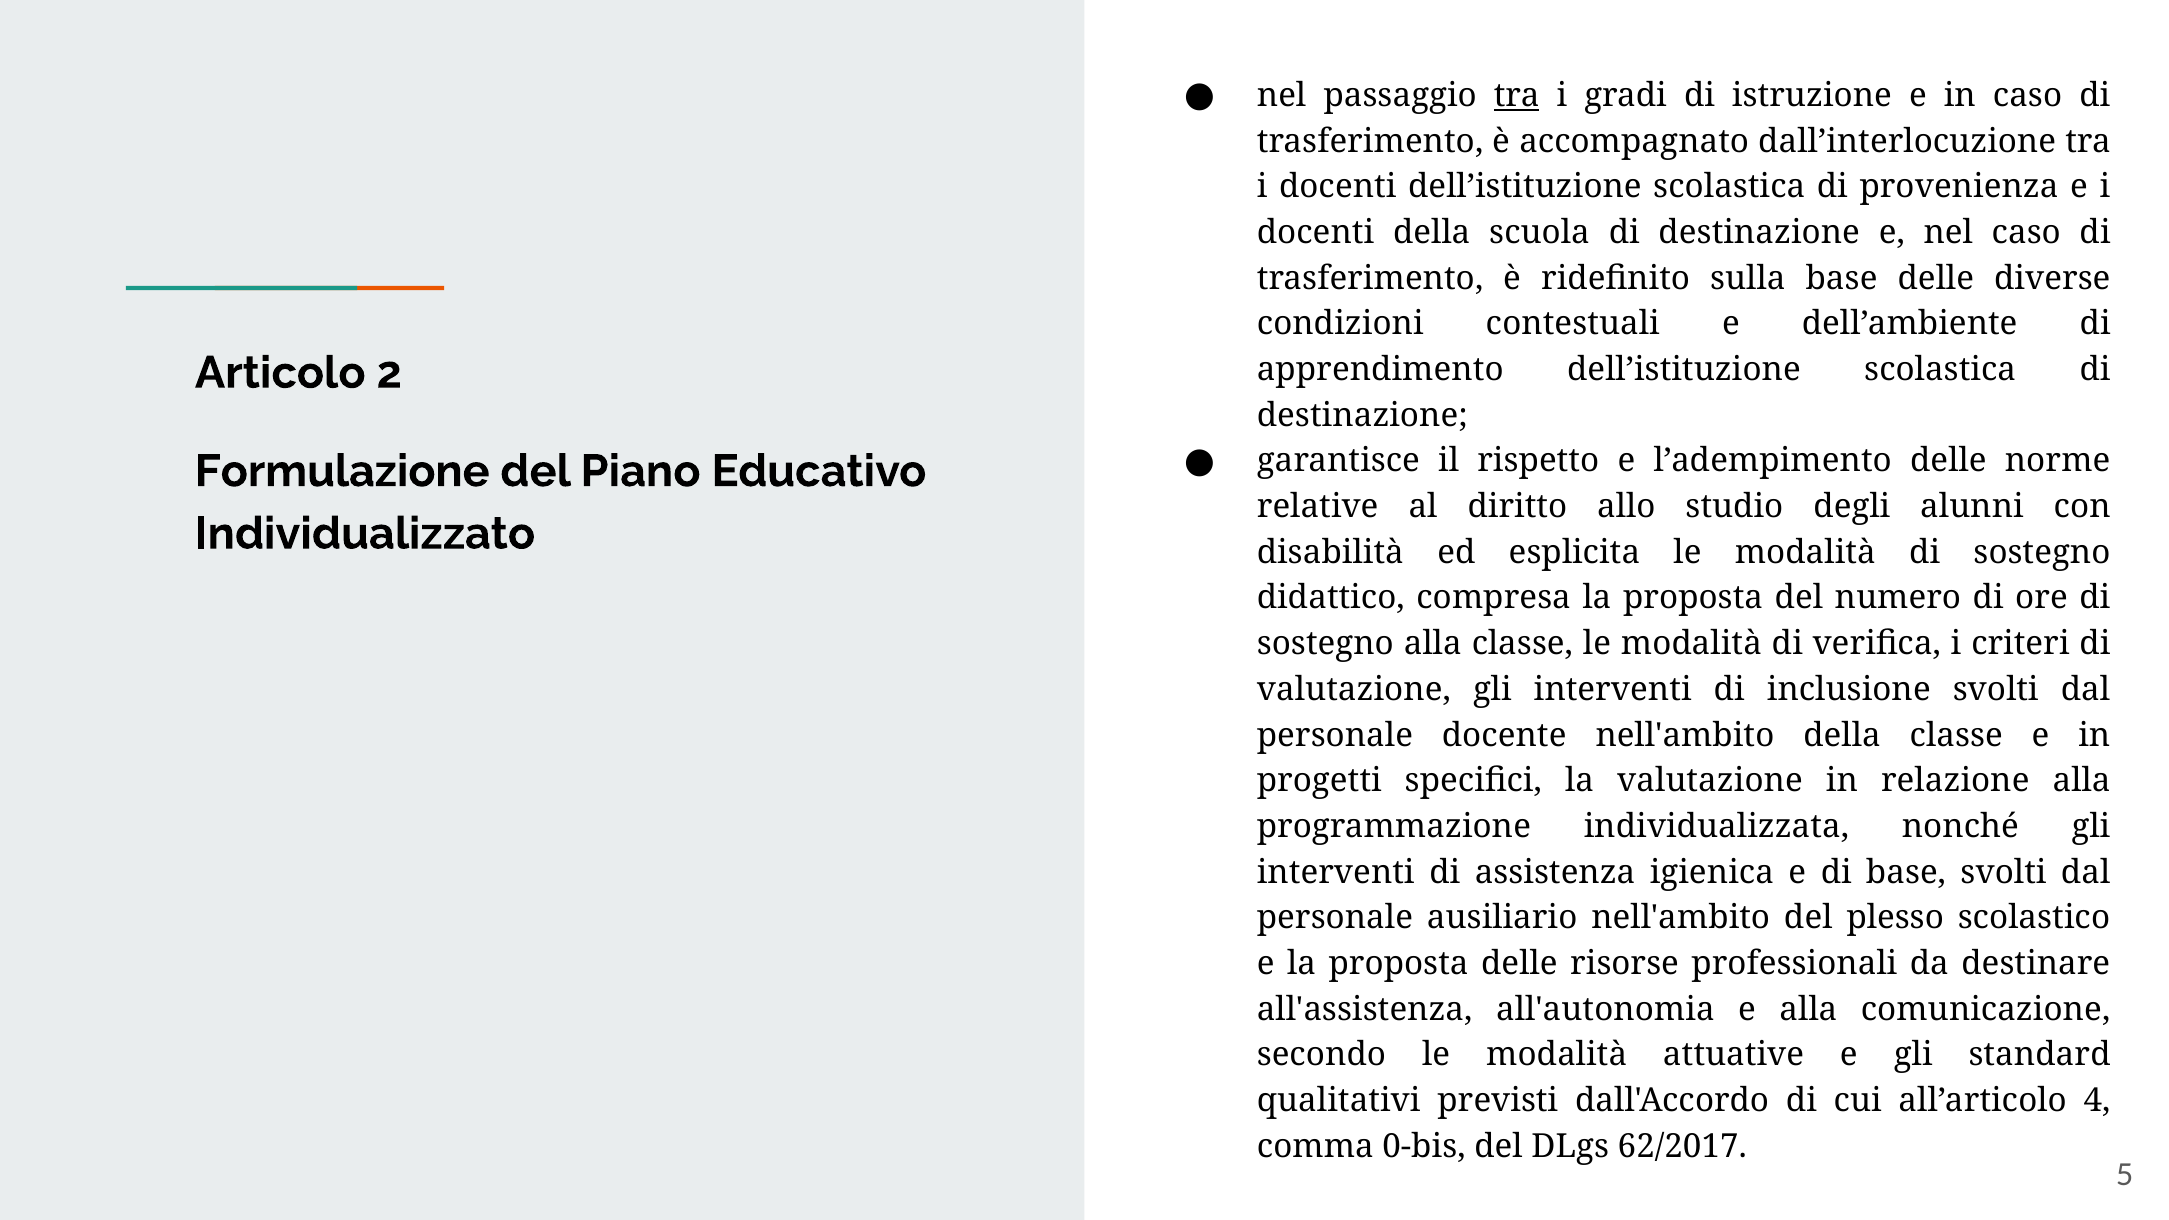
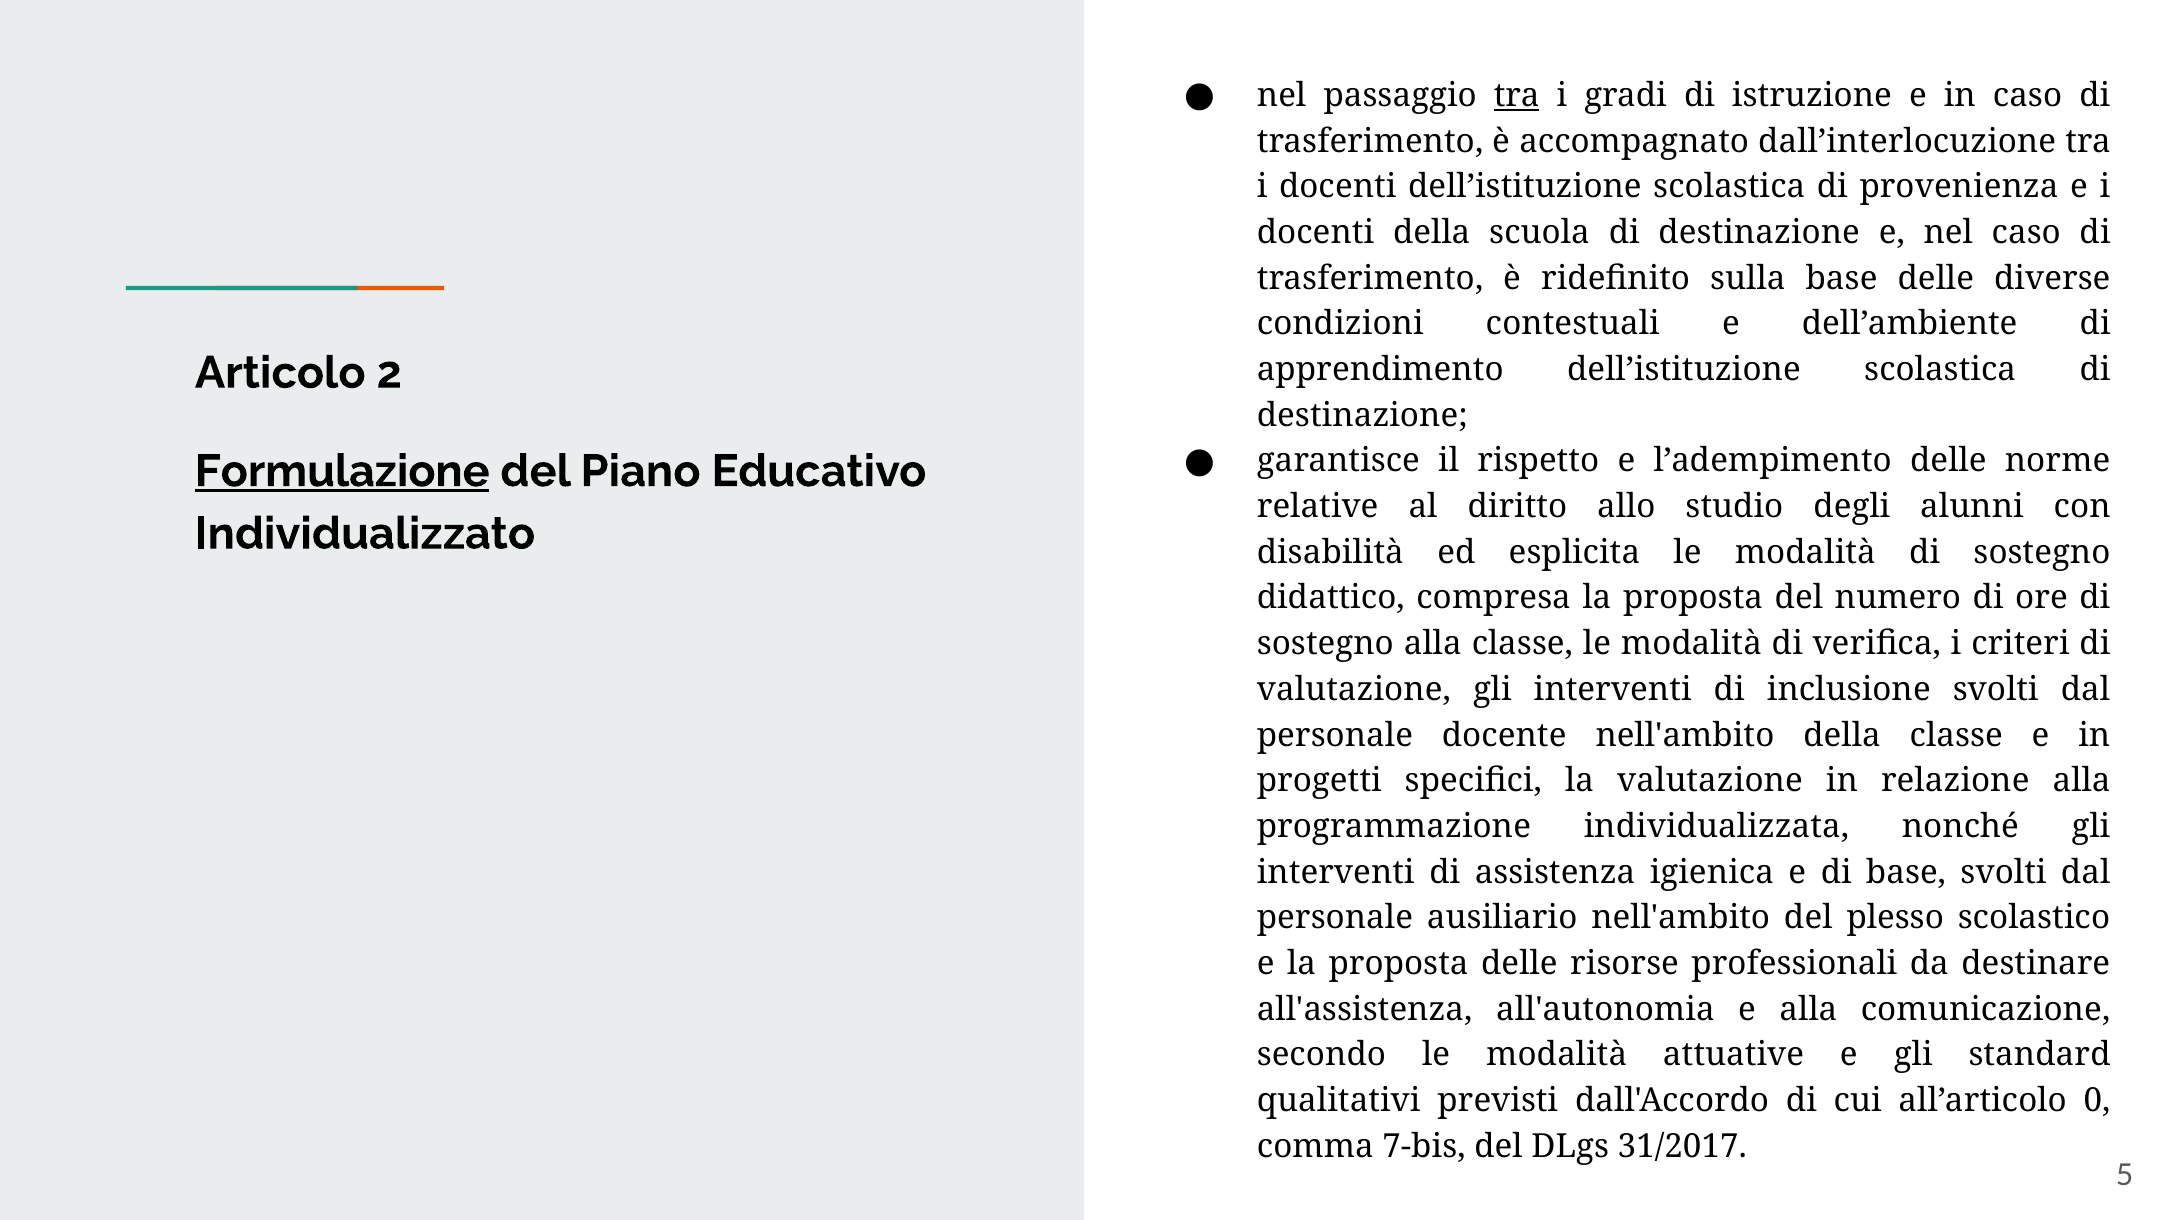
Formulazione underline: none -> present
4: 4 -> 0
0-bis: 0-bis -> 7-bis
62/2017: 62/2017 -> 31/2017
